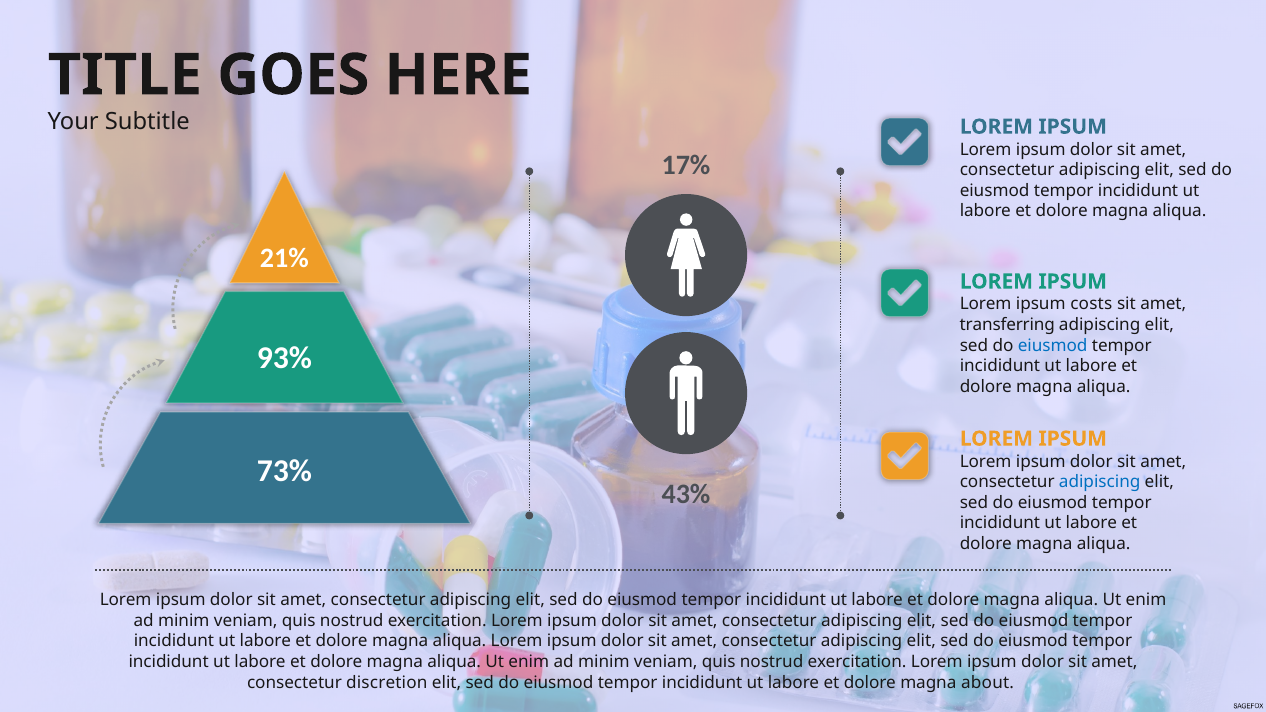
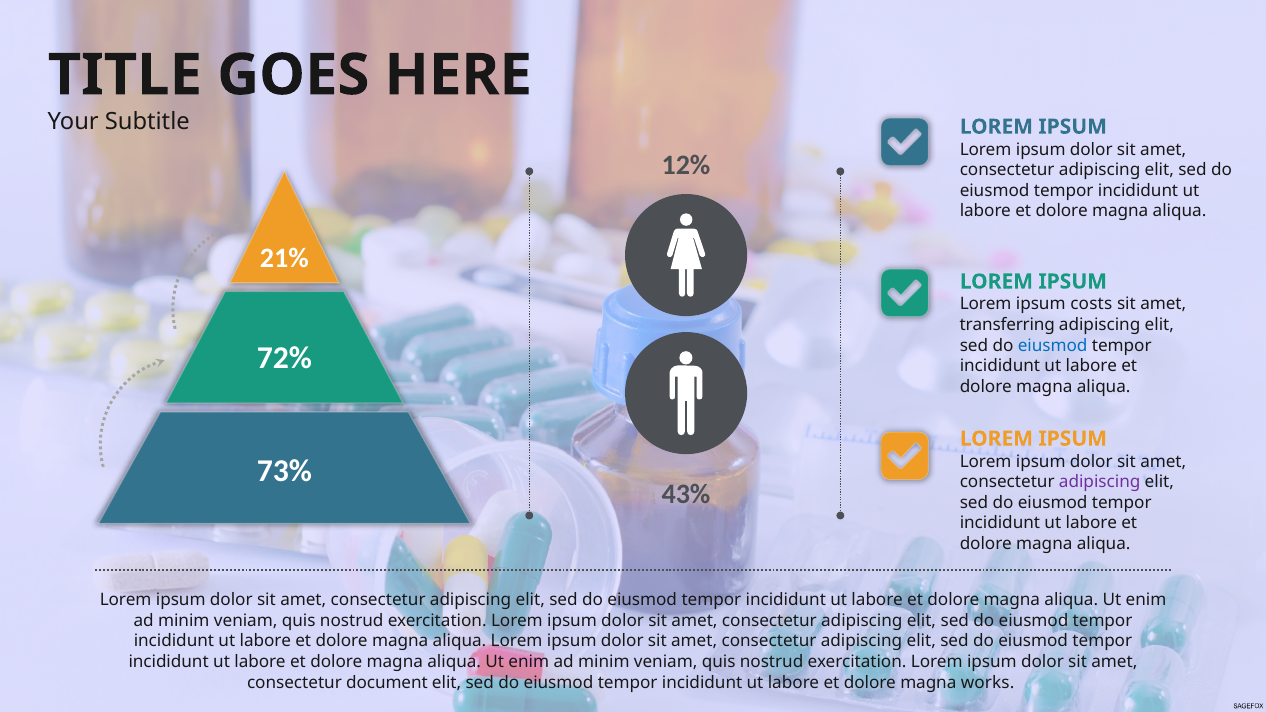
17%: 17% -> 12%
93%: 93% -> 72%
adipiscing at (1100, 482) colour: blue -> purple
discretion: discretion -> document
about: about -> works
